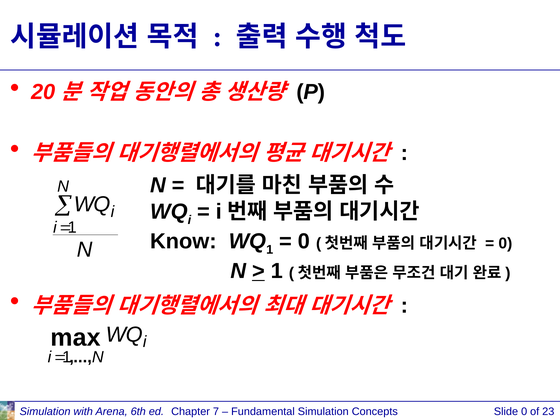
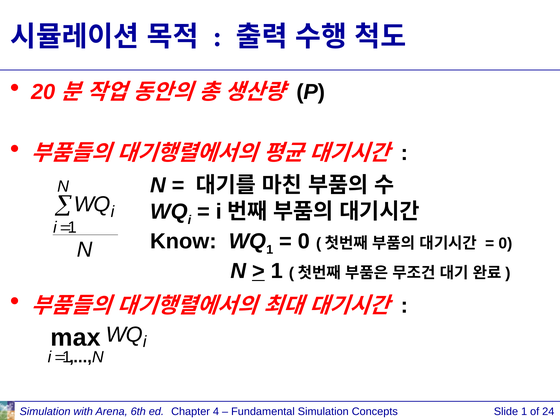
7: 7 -> 4
Slide 0: 0 -> 1
23: 23 -> 24
